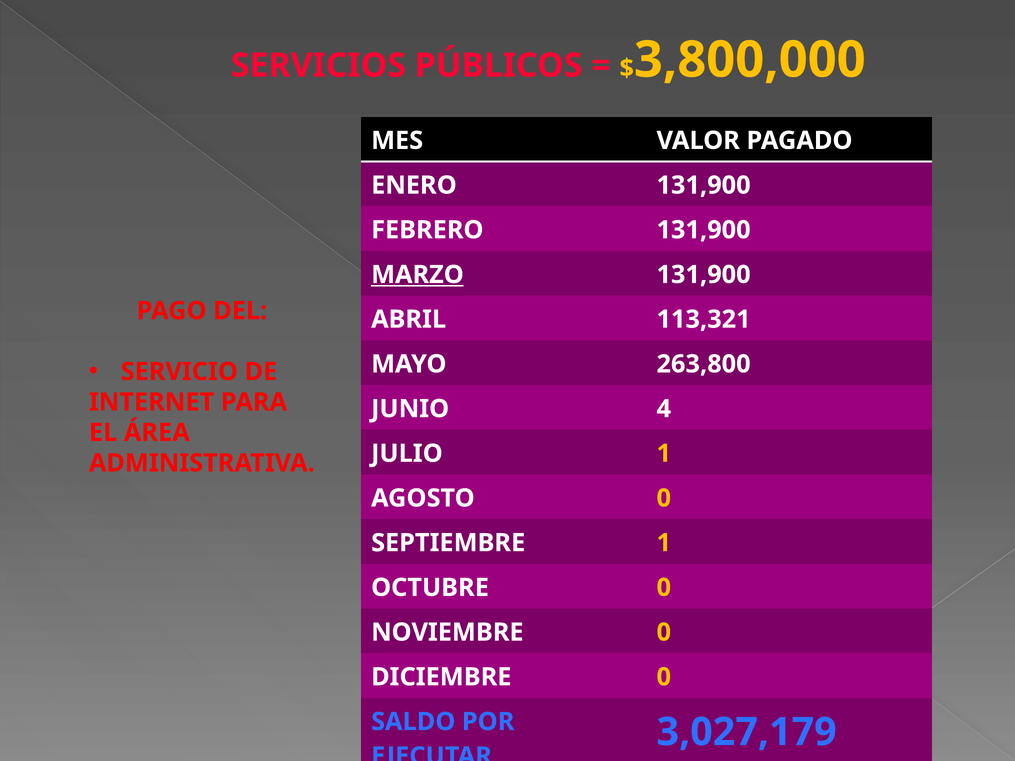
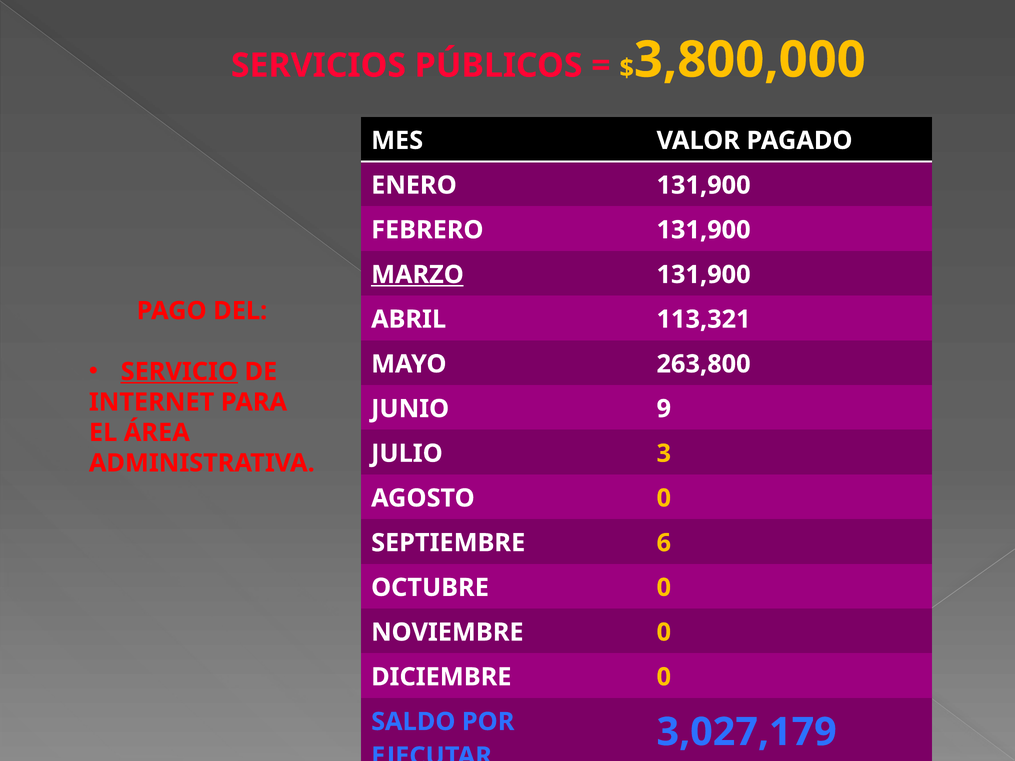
SERVICIO underline: none -> present
4: 4 -> 9
JULIO 1: 1 -> 3
SEPTIEMBRE 1: 1 -> 6
